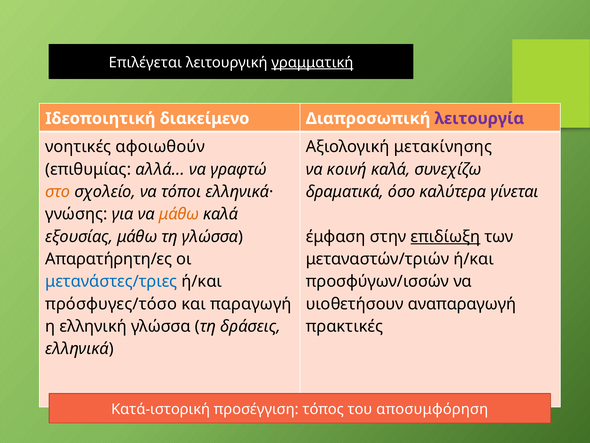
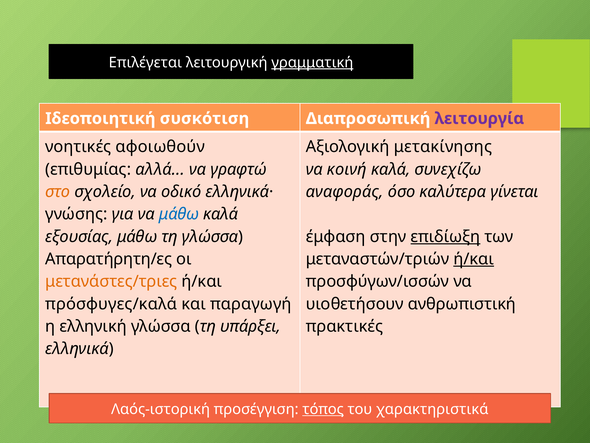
διακείμενο: διακείμενο -> συσκότιση
τόποι: τόποι -> οδικό
δραματικά: δραματικά -> αναφοράς
μάθω at (179, 214) colour: orange -> blue
ή/και at (474, 259) underline: none -> present
μετανάστες/τριες colour: blue -> orange
πρόσφυγες/τόσο: πρόσφυγες/τόσο -> πρόσφυγες/καλά
αναπαραγωγή: αναπαραγωγή -> ανθρωπιστική
δράσεις: δράσεις -> υπάρξει
Κατά-ιστορική: Κατά-ιστορική -> Λαός-ιστορική
τόπος underline: none -> present
αποσυμφόρηση: αποσυμφόρηση -> χαρακτηριστικά
